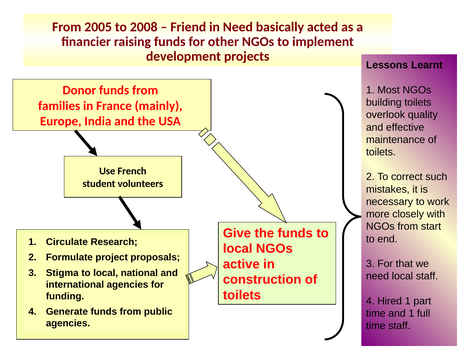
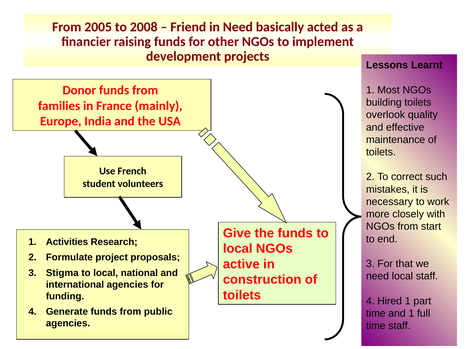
Circulate: Circulate -> Activities
